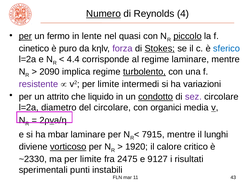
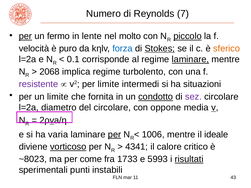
Numero underline: present -> none
4: 4 -> 7
quasi: quasi -> molto
cinetico: cinetico -> velocità
forza colour: purple -> blue
sferico colour: blue -> orange
4.4: 4.4 -> 0.1
laminare at (190, 59) underline: none -> present
2090: 2090 -> 2068
turbolento underline: present -> none
variazioni: variazioni -> situazioni
un attrito: attrito -> limite
liquido: liquido -> fornita
organici: organici -> oppone
mbar: mbar -> varia
per at (115, 135) underline: none -> present
7915: 7915 -> 1006
lunghi: lunghi -> ideale
1920: 1920 -> 4341
~2330: ~2330 -> ~8023
ma per limite: limite -> come
2475: 2475 -> 1733
9127: 9127 -> 5993
risultati underline: none -> present
